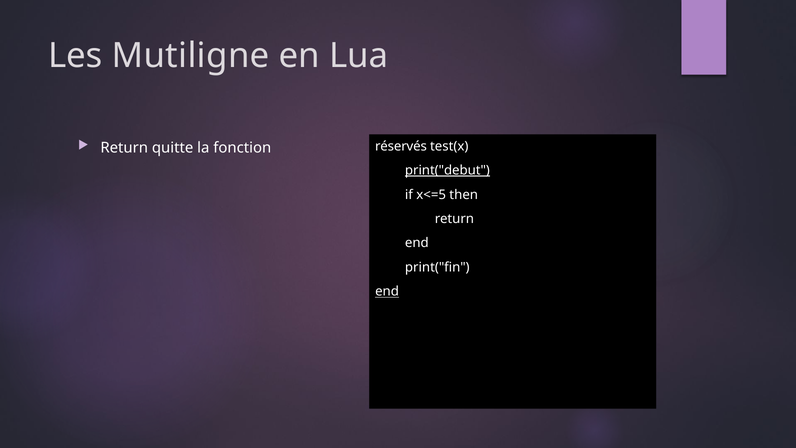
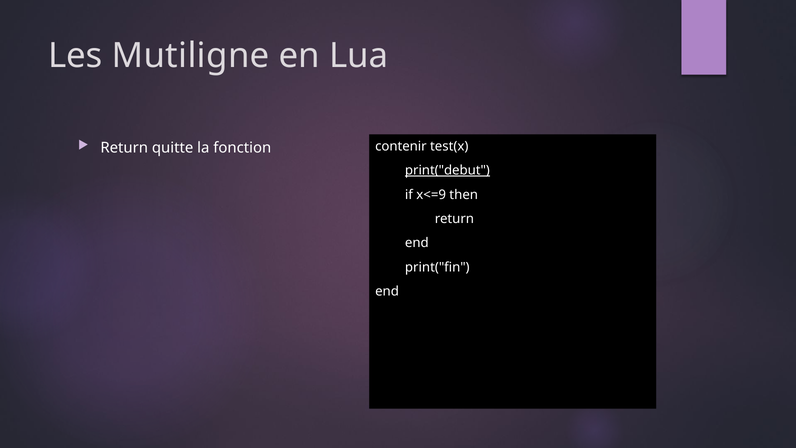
réservés: réservés -> contenir
x<=5: x<=5 -> x<=9
end at (387, 291) underline: present -> none
